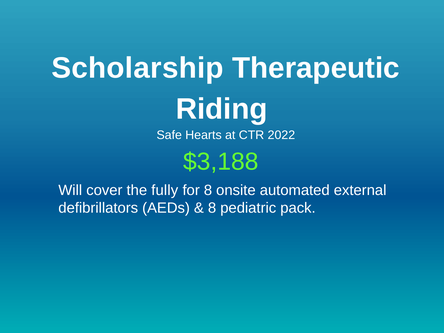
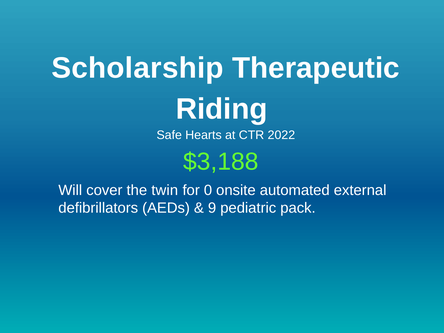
fully: fully -> twin
for 8: 8 -> 0
8 at (212, 208): 8 -> 9
